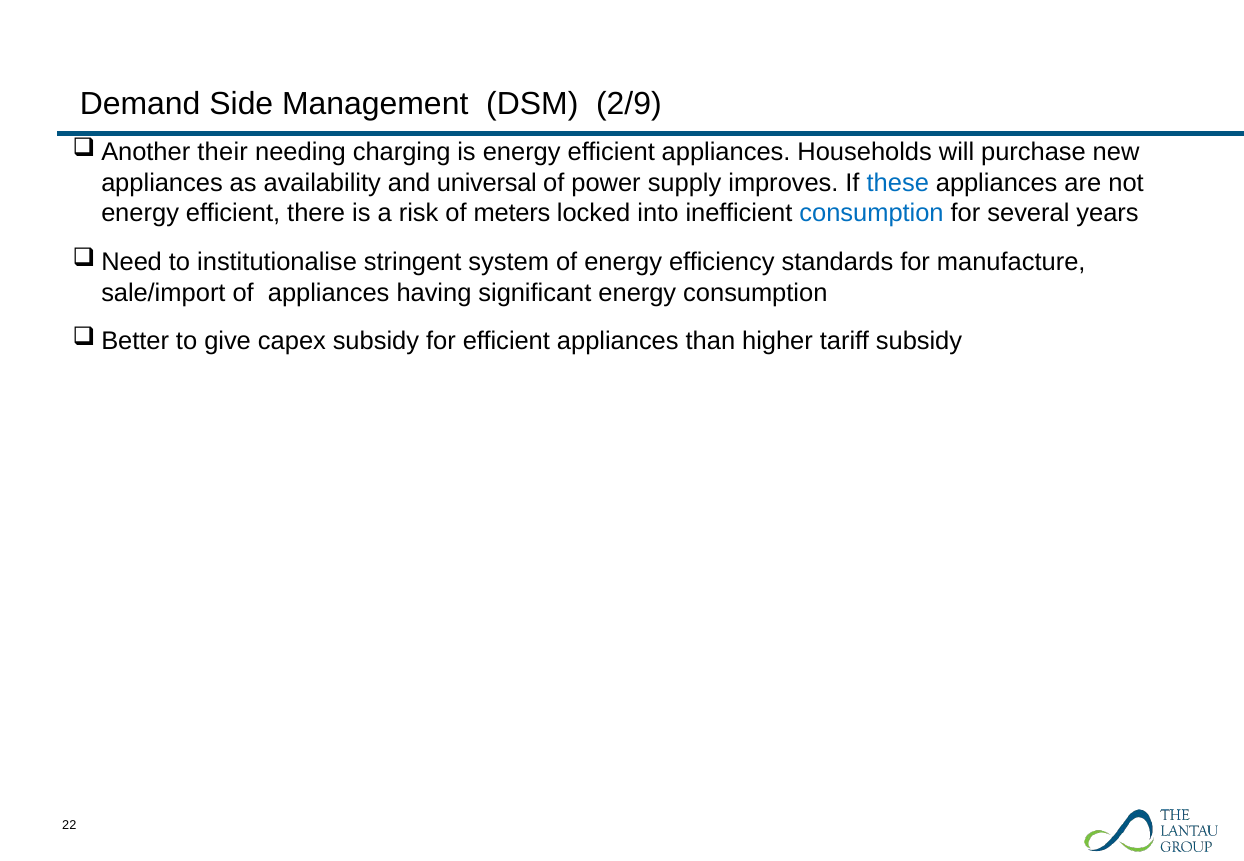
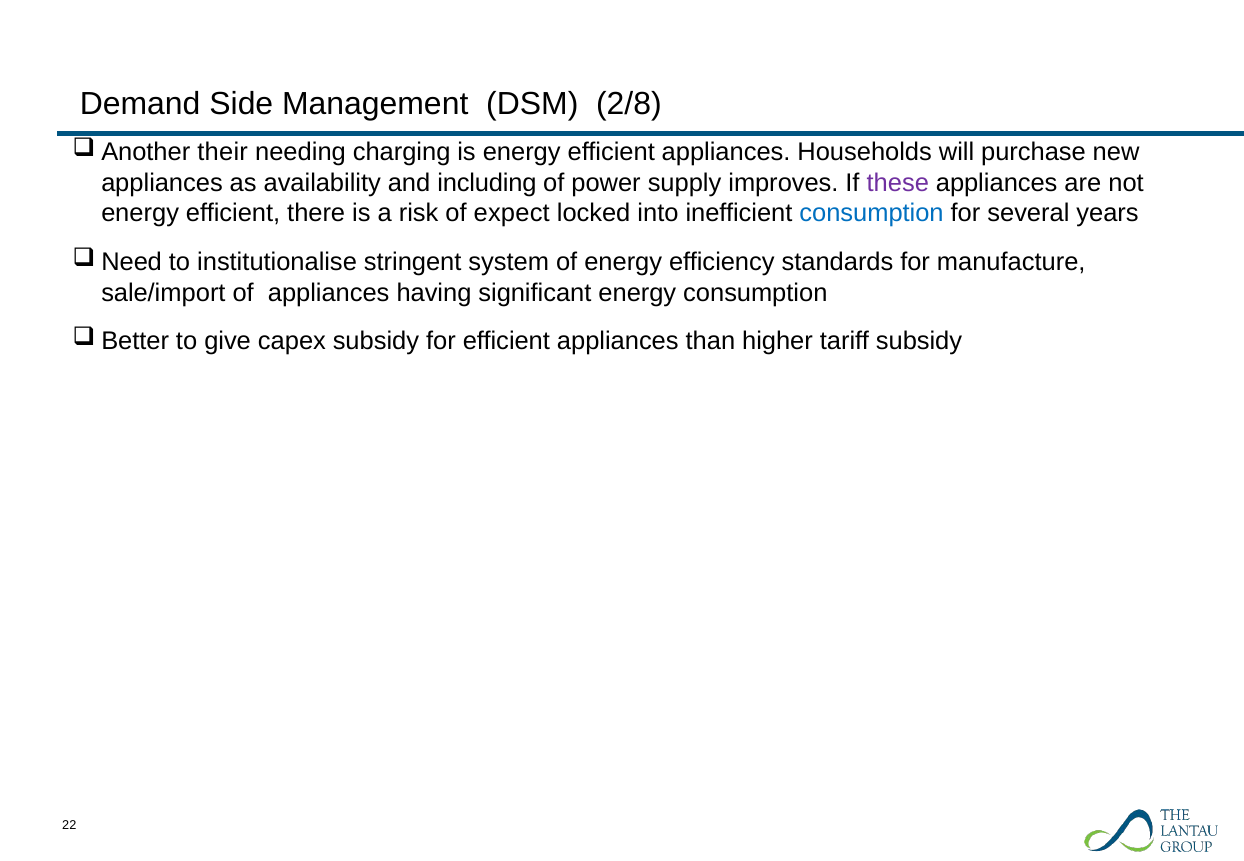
2/9: 2/9 -> 2/8
universal: universal -> including
these colour: blue -> purple
meters: meters -> expect
